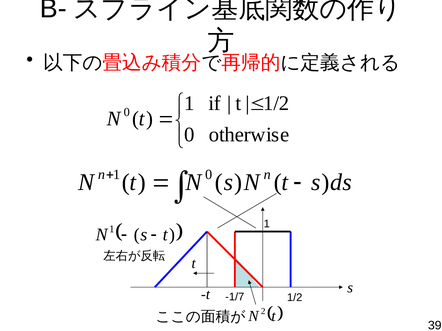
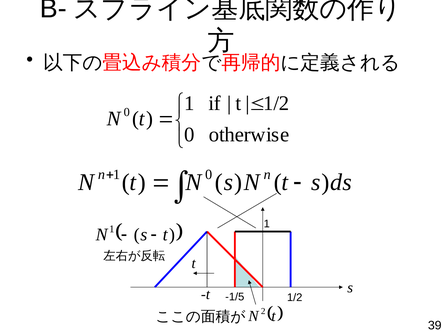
-1/7: -1/7 -> -1/5
